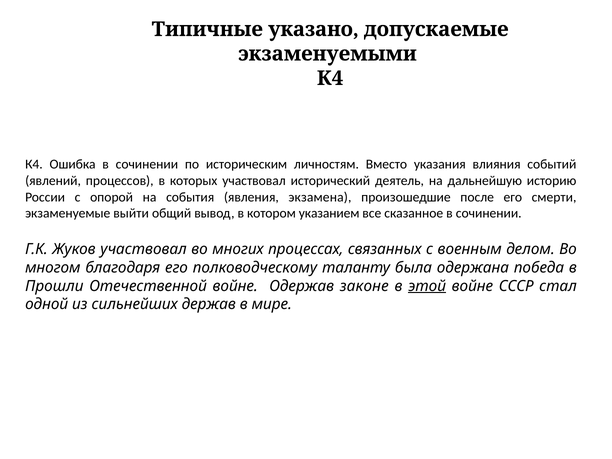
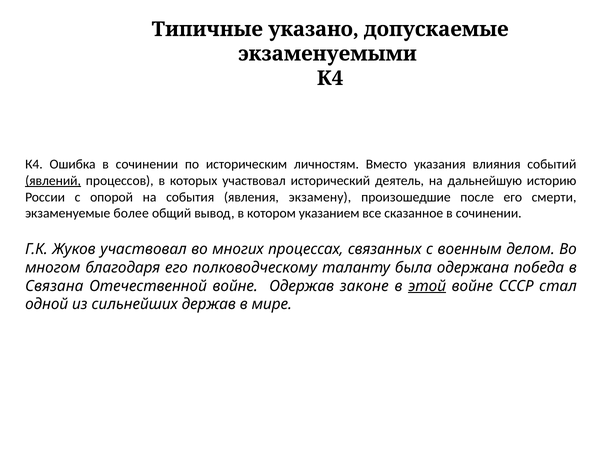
явлений underline: none -> present
экзамена: экзамена -> экзамену
выйти: выйти -> более
Прошли: Прошли -> Связана
